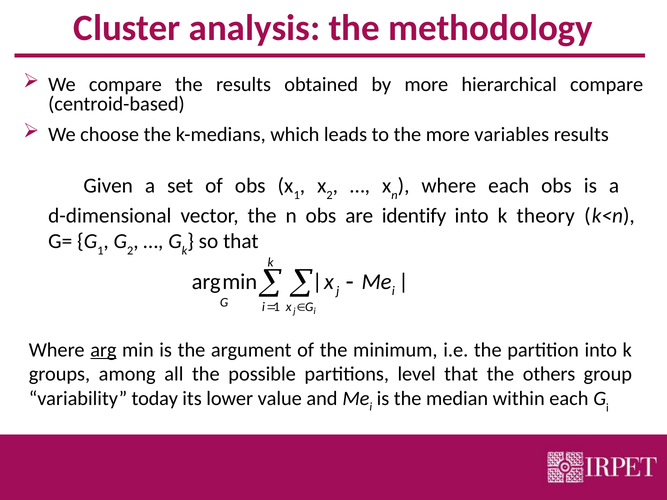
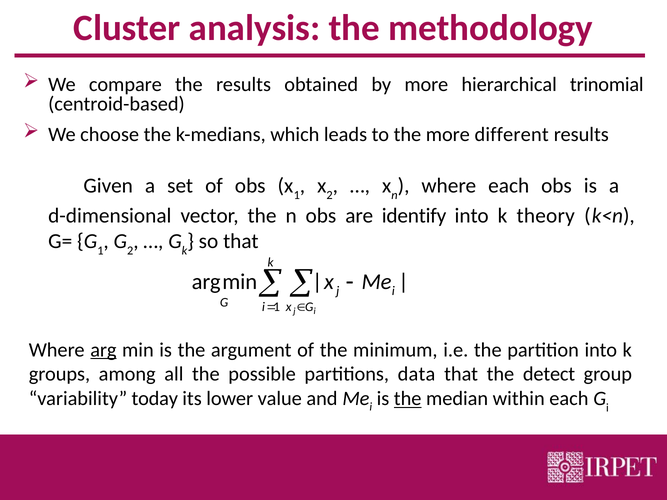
hierarchical compare: compare -> trinomial
variables: variables -> different
level: level -> data
others: others -> detect
the at (408, 399) underline: none -> present
